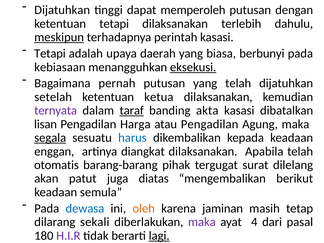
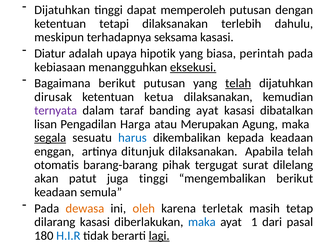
meskipun underline: present -> none
perintah: perintah -> seksama
Tetapi at (50, 53): Tetapi -> Diatur
daerah: daerah -> hipotik
berbunyi: berbunyi -> perintah
Bagaimana pernah: pernah -> berikut
telah at (238, 83) underline: none -> present
setelah: setelah -> dirusak
taraf underline: present -> none
banding akta: akta -> ayat
atau Pengadilan: Pengadilan -> Merupakan
diangkat: diangkat -> ditunjuk
juga diatas: diatas -> tinggi
dewasa colour: blue -> orange
jaminan: jaminan -> terletak
dilarang sekali: sekali -> kasasi
maka at (202, 222) colour: purple -> blue
4: 4 -> 1
H.I.R colour: purple -> blue
